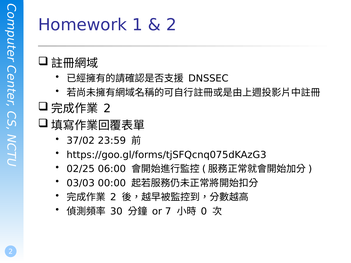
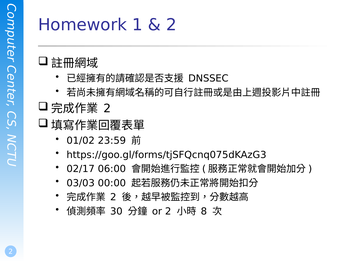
37/02: 37/02 -> 01/02
02/25: 02/25 -> 02/17
or 7: 7 -> 2
0: 0 -> 8
